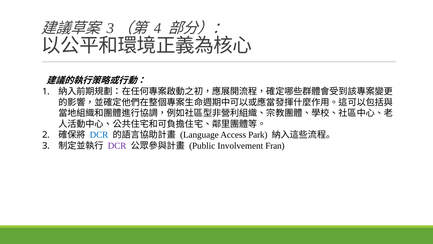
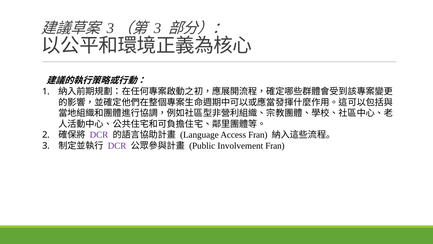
4 at (158, 28): 4 -> 3
DCR at (99, 135) colour: blue -> purple
Access Park: Park -> Fran
